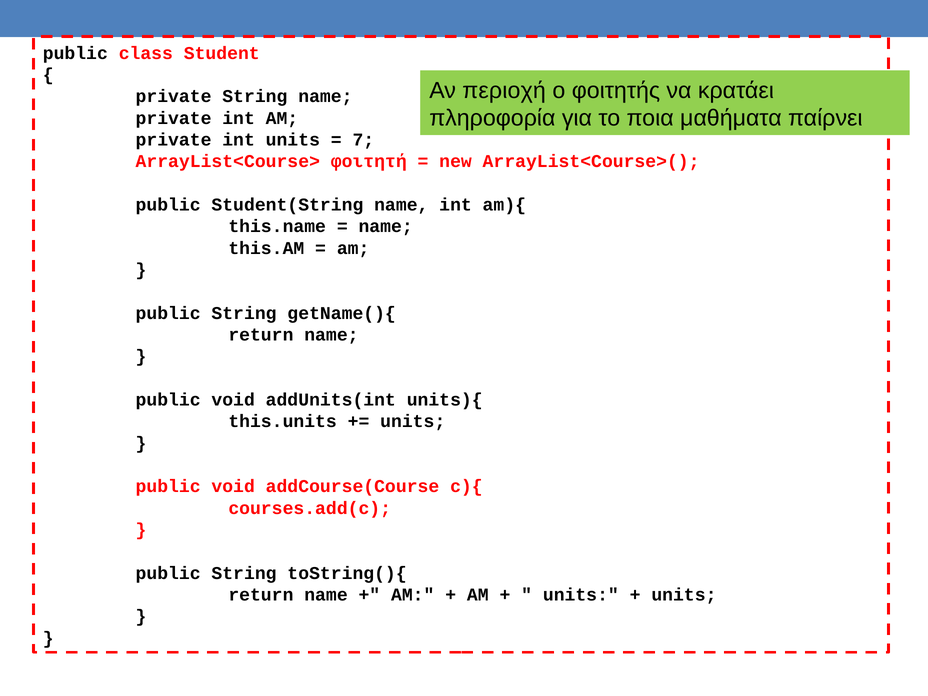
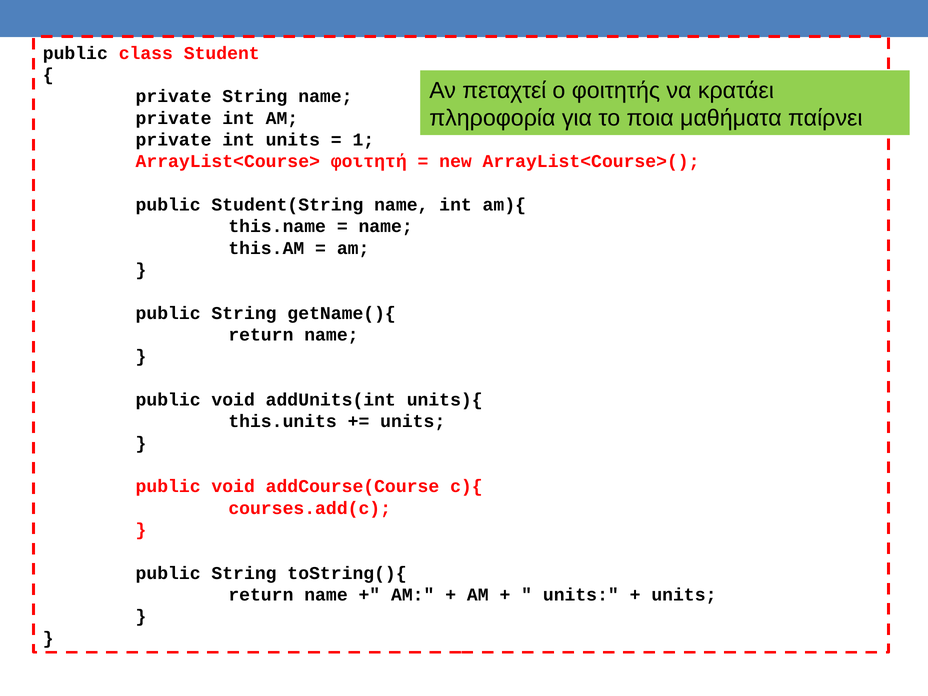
περιοχή: περιοχή -> πεταχτεί
7: 7 -> 1
